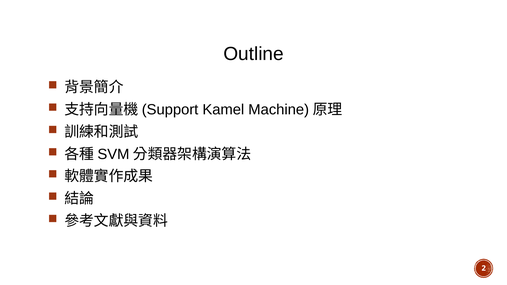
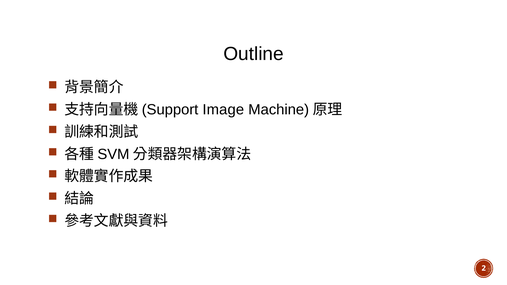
Kamel: Kamel -> Image
